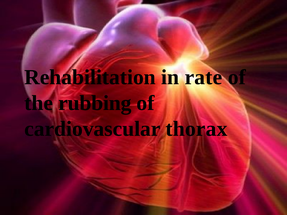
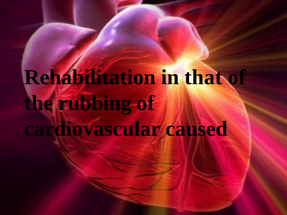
rate: rate -> that
thorax: thorax -> caused
